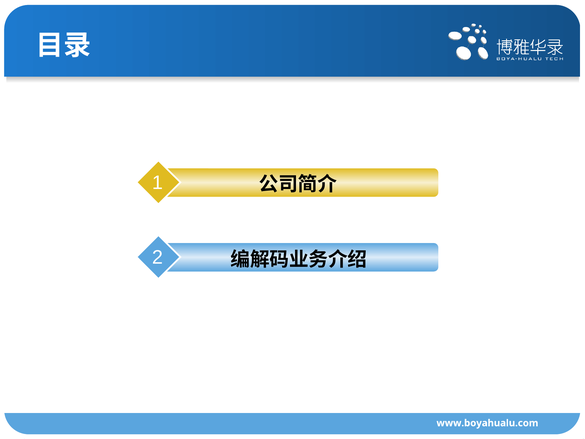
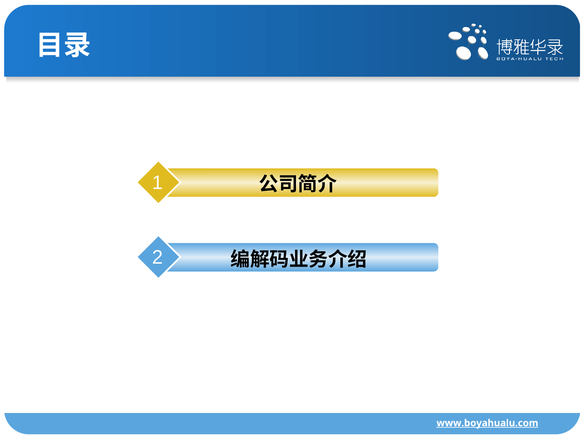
www.boyahualu.com underline: none -> present
